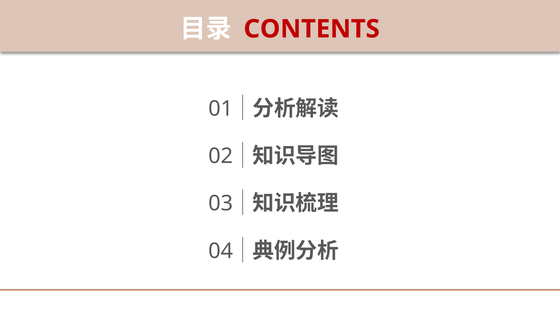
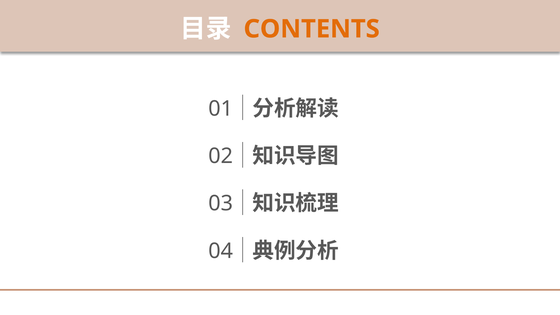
CONTENTS colour: red -> orange
